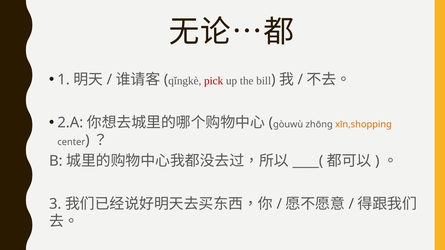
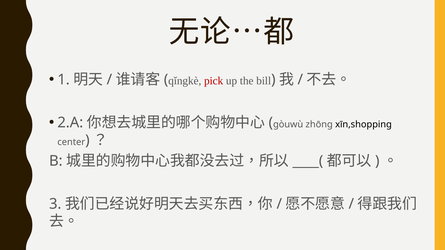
xīn,shopping colour: orange -> black
